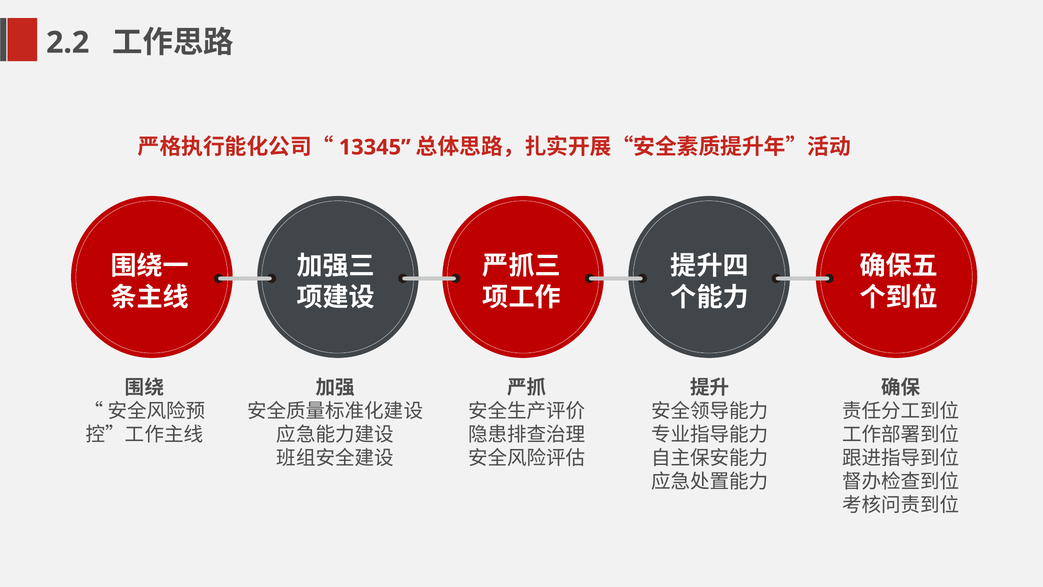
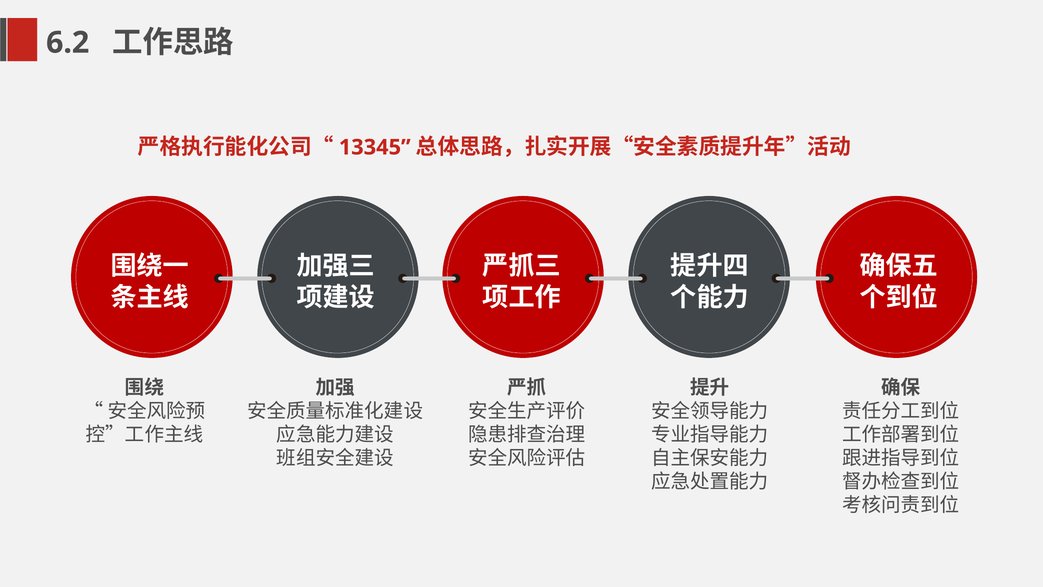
2.2: 2.2 -> 6.2
